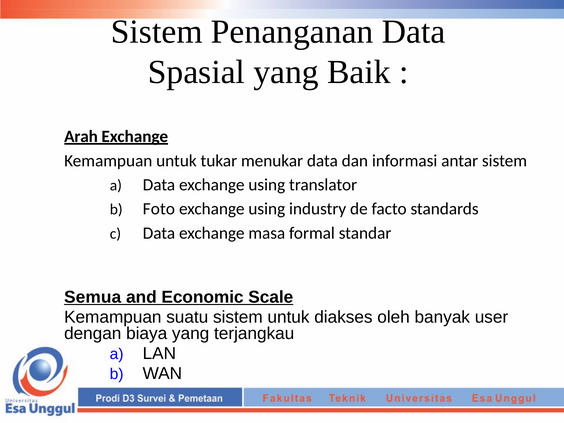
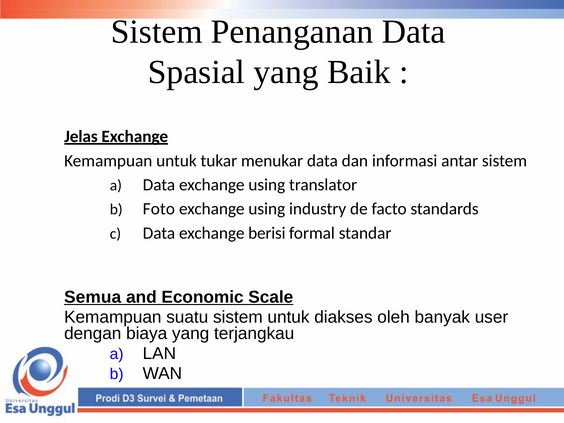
Arah: Arah -> Jelas
masa: masa -> berisi
